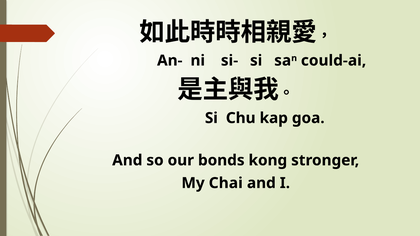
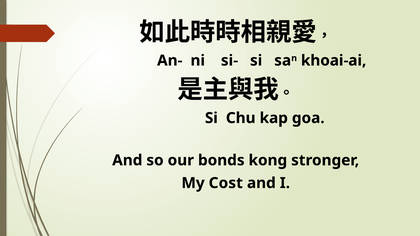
could-ai: could-ai -> khoai-ai
Chai: Chai -> Cost
